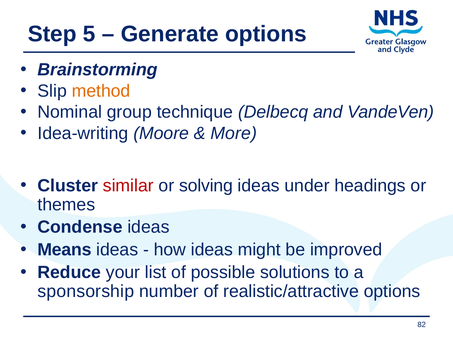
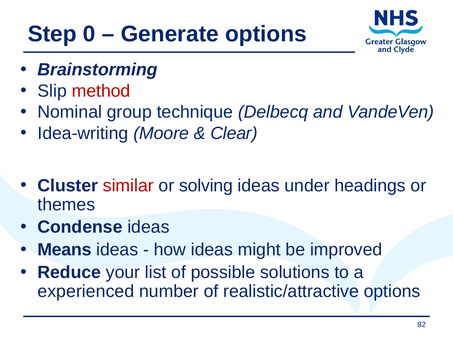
5: 5 -> 0
method colour: orange -> red
More: More -> Clear
sponsorship: sponsorship -> experienced
